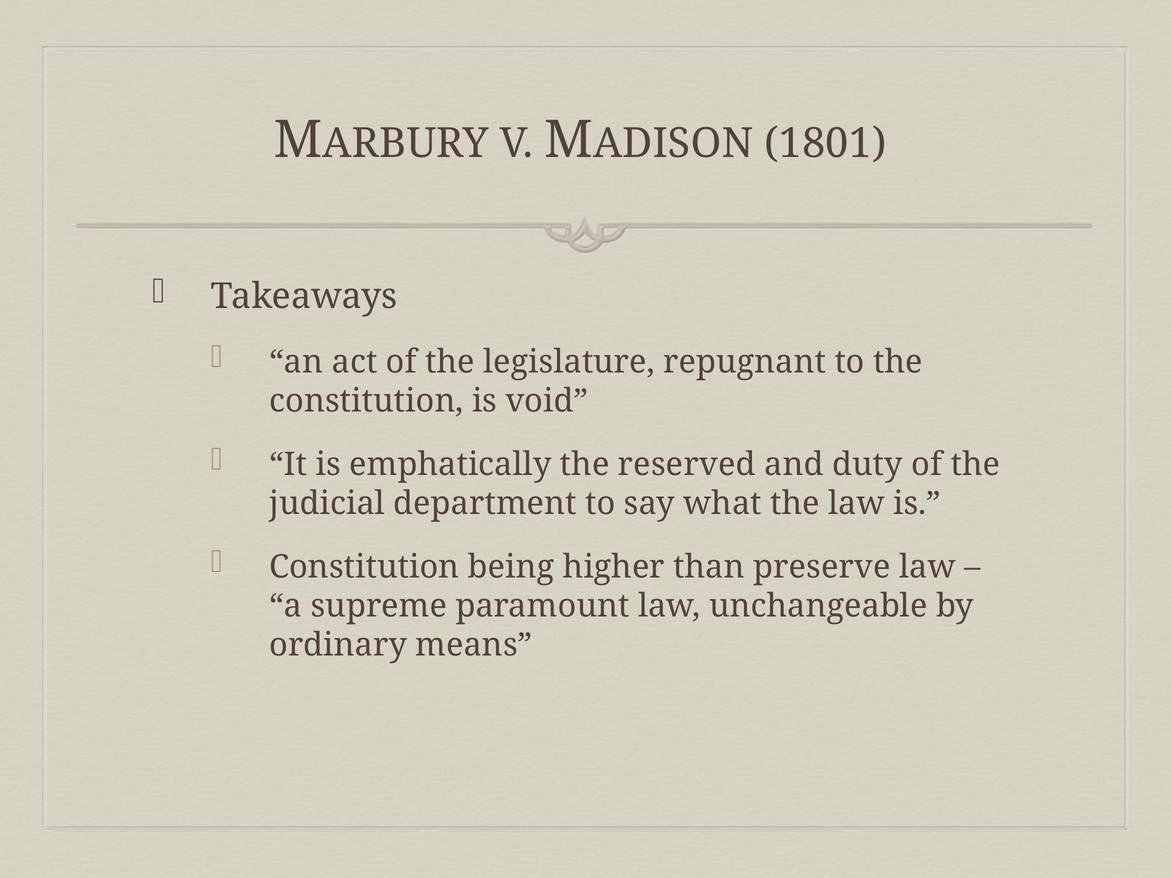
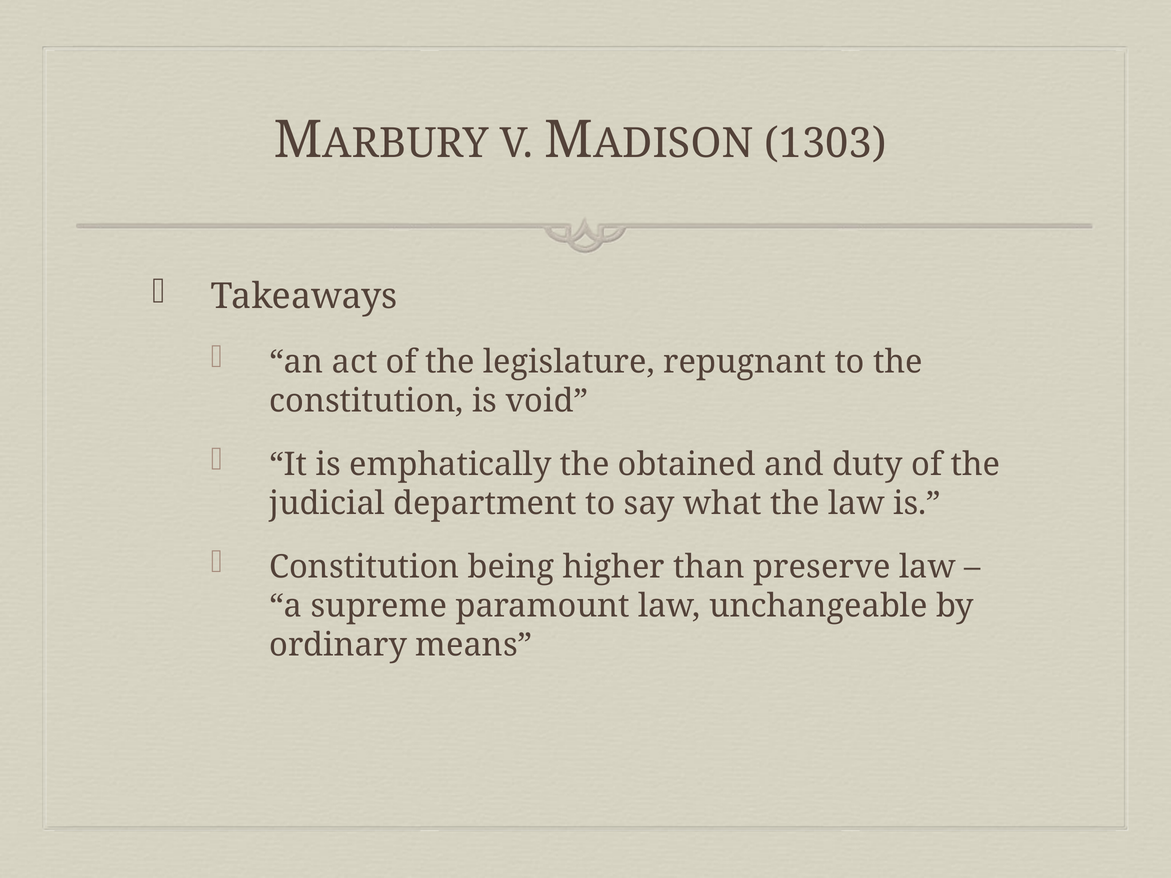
1801: 1801 -> 1303
reserved: reserved -> obtained
